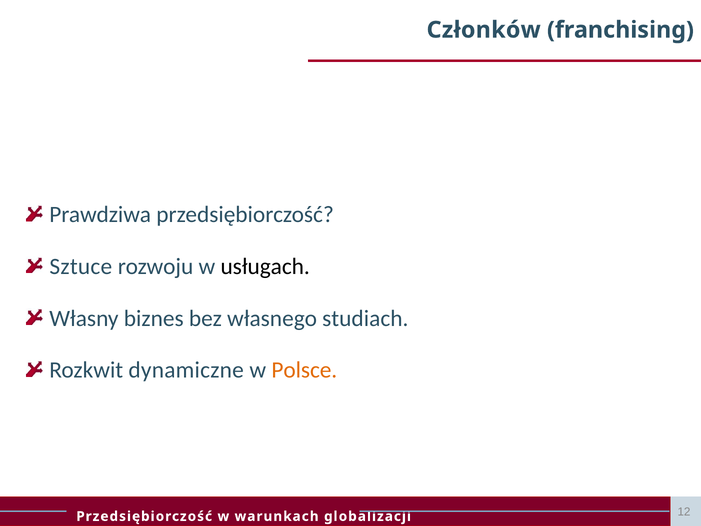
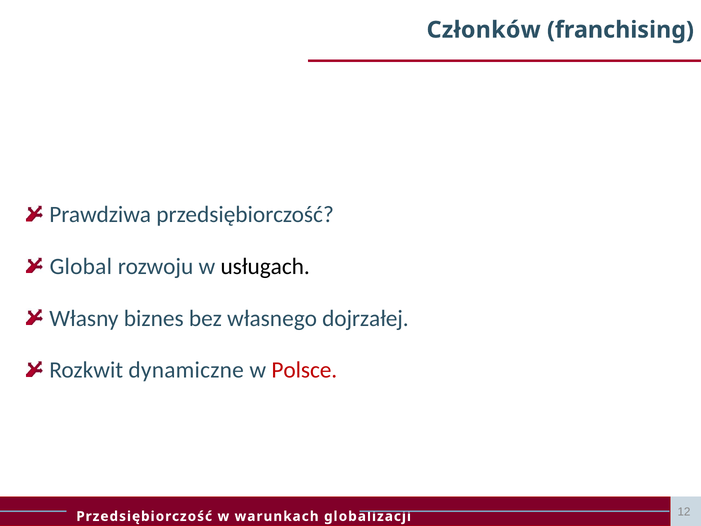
Sztuce: Sztuce -> Global
studiach: studiach -> dojrzałej
Polsce colour: orange -> red
